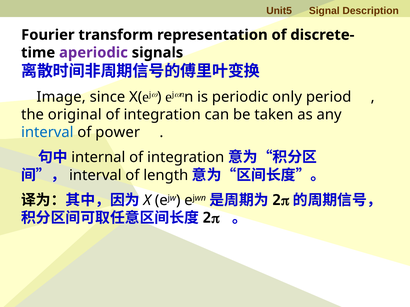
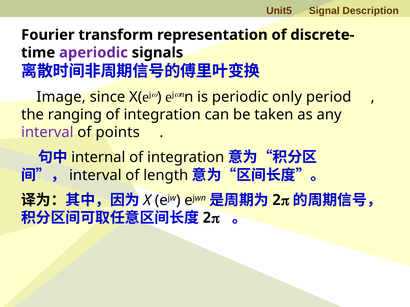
original: original -> ranging
interval at (47, 133) colour: blue -> purple
power: power -> points
